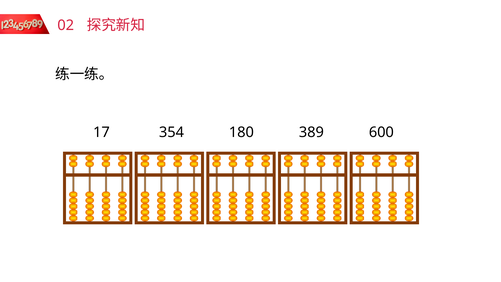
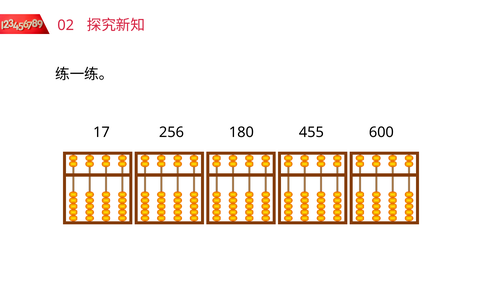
354: 354 -> 256
389: 389 -> 455
